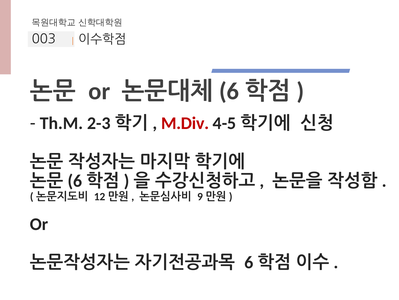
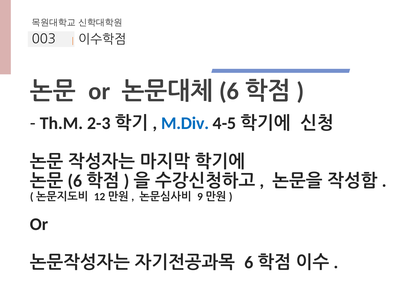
M.Div colour: red -> blue
